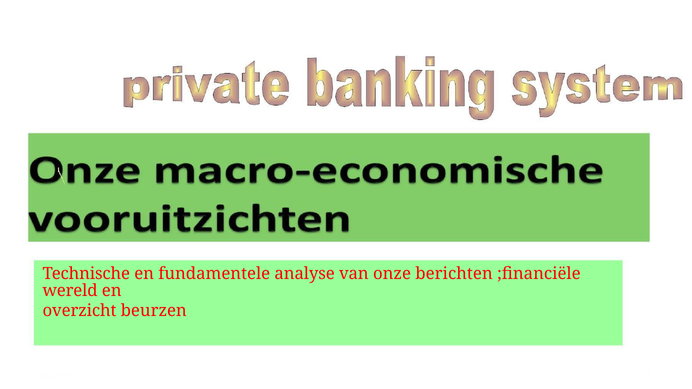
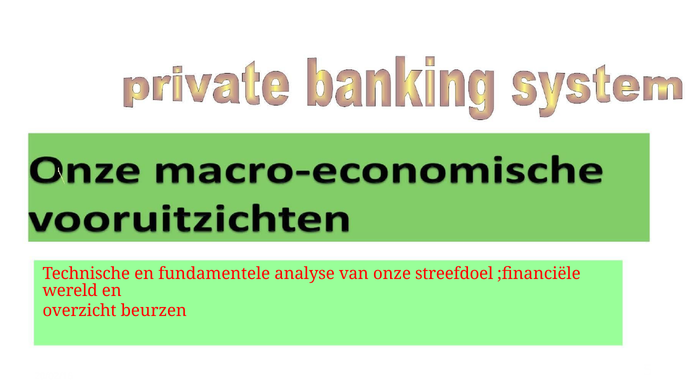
berichten: berichten -> streefdoel
